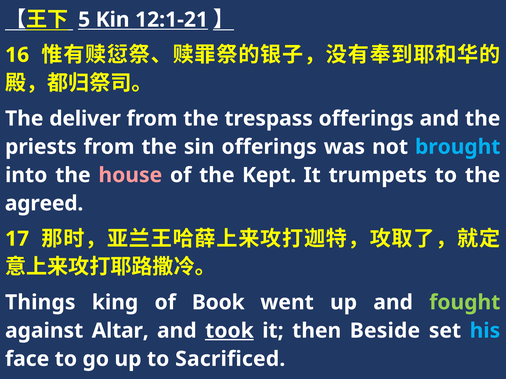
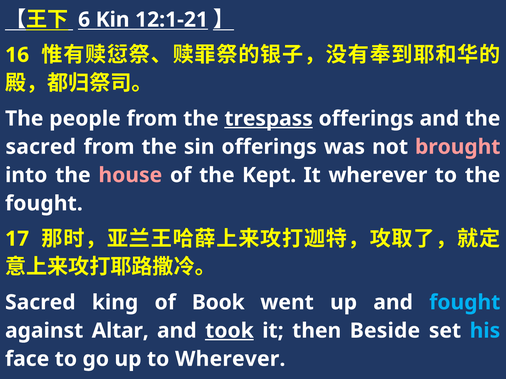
5: 5 -> 6
deliver: deliver -> people
trespass underline: none -> present
priests at (41, 147): priests -> sacred
brought colour: light blue -> pink
It trumpets: trumpets -> wherever
agreed at (44, 204): agreed -> fought
Things at (40, 303): Things -> Sacred
fought at (465, 303) colour: light green -> light blue
to Sacrificed: Sacrificed -> Wherever
